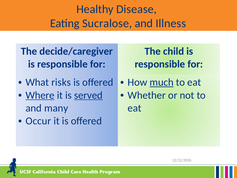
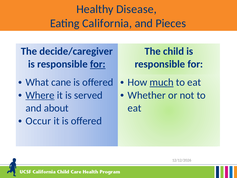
Sucralose: Sucralose -> California
Illness: Illness -> Pieces
for at (98, 64) underline: none -> present
risks: risks -> cane
served underline: present -> none
many: many -> about
